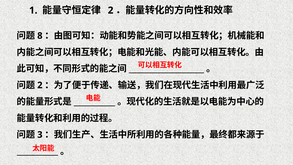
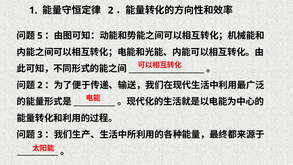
8: 8 -> 5
